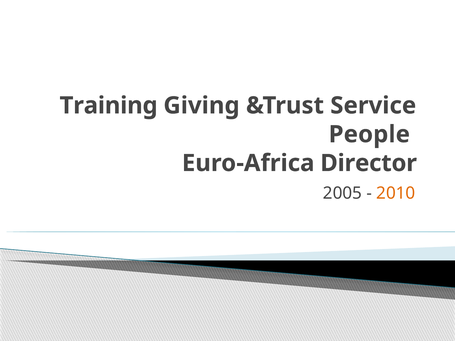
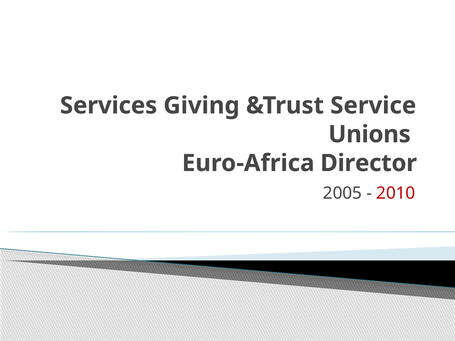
Training: Training -> Services
People: People -> Unions
2010 colour: orange -> red
